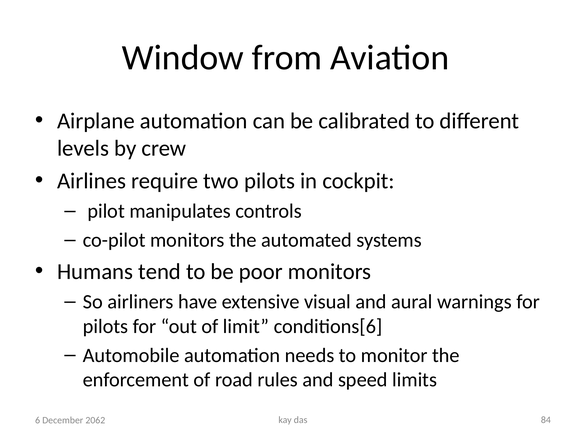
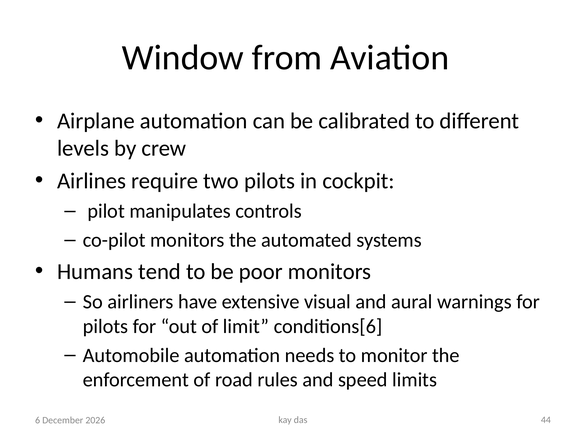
84: 84 -> 44
2062: 2062 -> 2026
